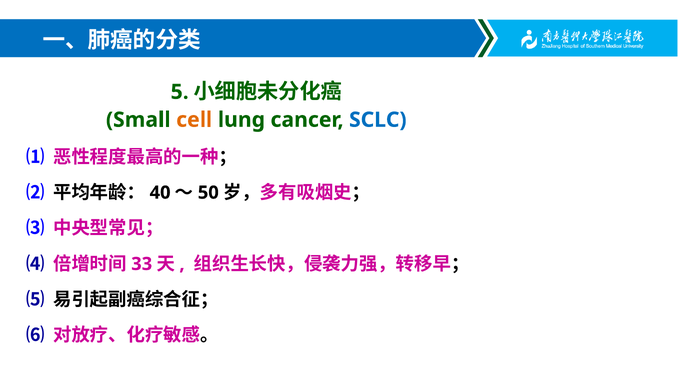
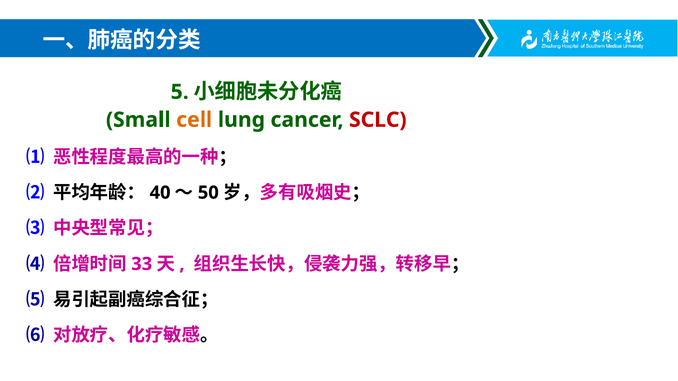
SCLC colour: blue -> red
